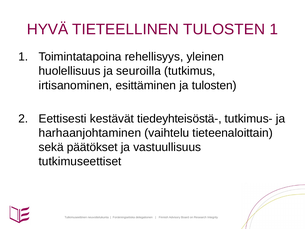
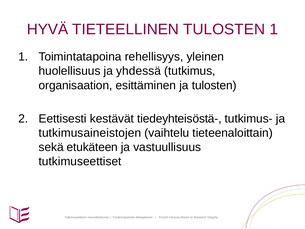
seuroilla: seuroilla -> yhdessä
irtisanominen: irtisanominen -> organisaation
harhaanjohtaminen: harhaanjohtaminen -> tutkimusaineistojen
päätökset: päätökset -> etukäteen
